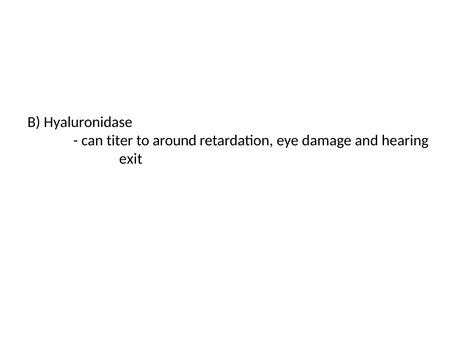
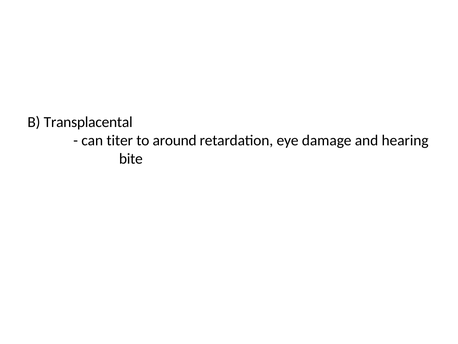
Hyaluronidase: Hyaluronidase -> Transplacental
exit: exit -> bite
